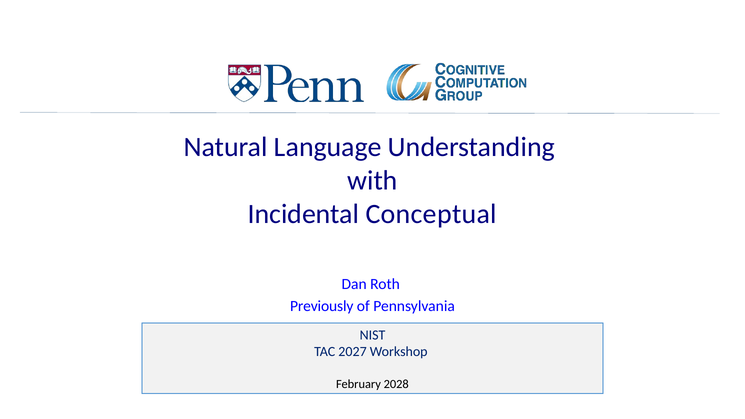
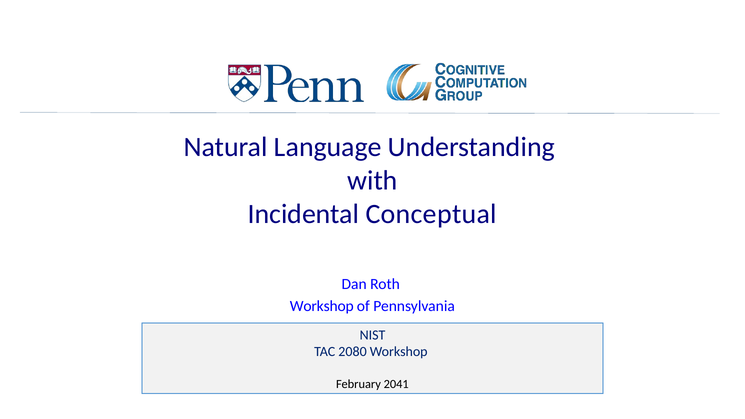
Previously at (322, 306): Previously -> Workshop
2027: 2027 -> 2080
2028: 2028 -> 2041
